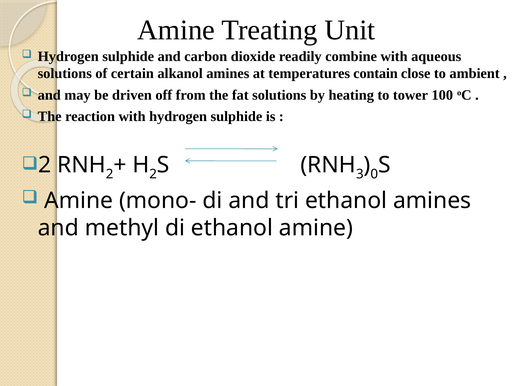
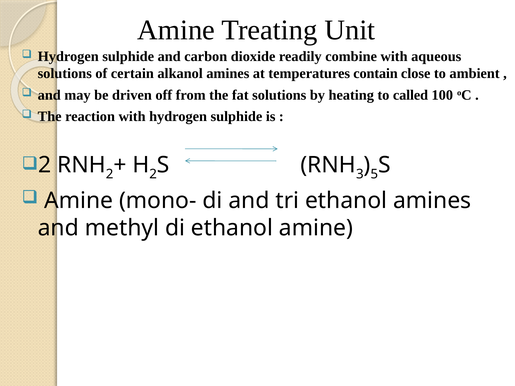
tower: tower -> called
0: 0 -> 5
